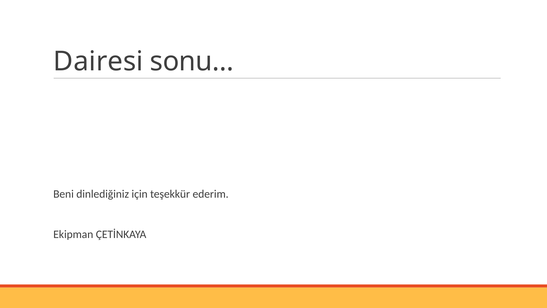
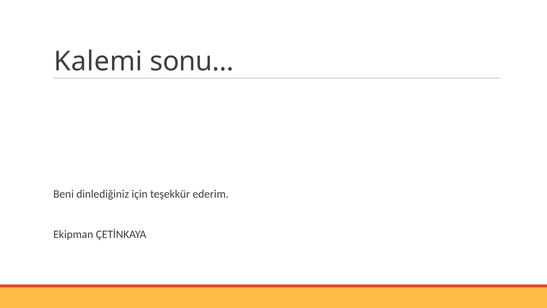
Dairesi: Dairesi -> Kalemi
